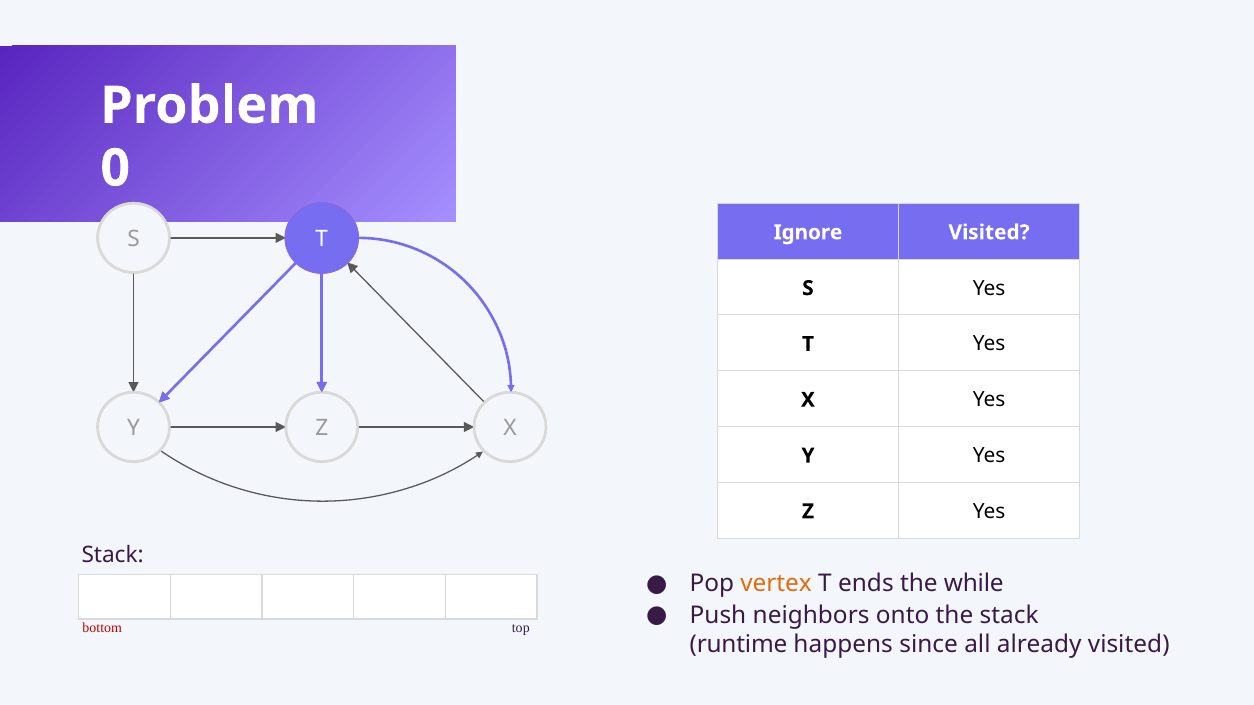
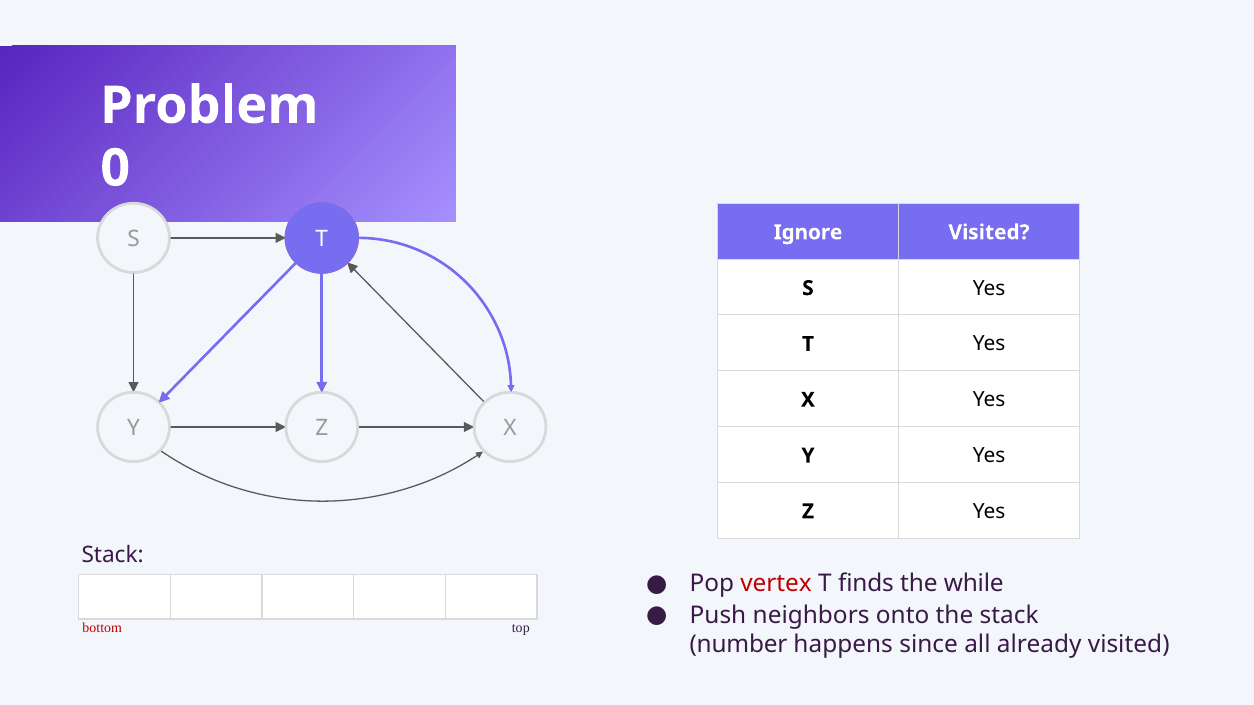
vertex colour: orange -> red
ends: ends -> finds
runtime: runtime -> number
